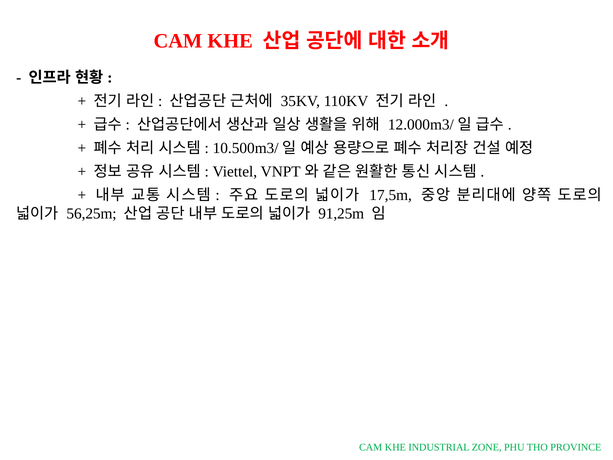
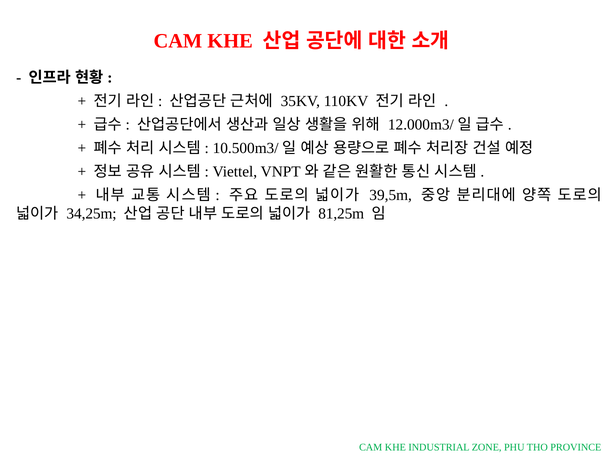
17,5m: 17,5m -> 39,5m
56,25m: 56,25m -> 34,25m
91,25m: 91,25m -> 81,25m
